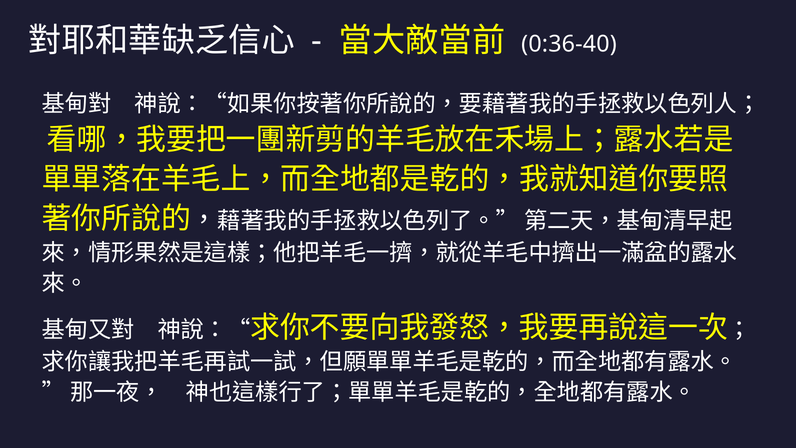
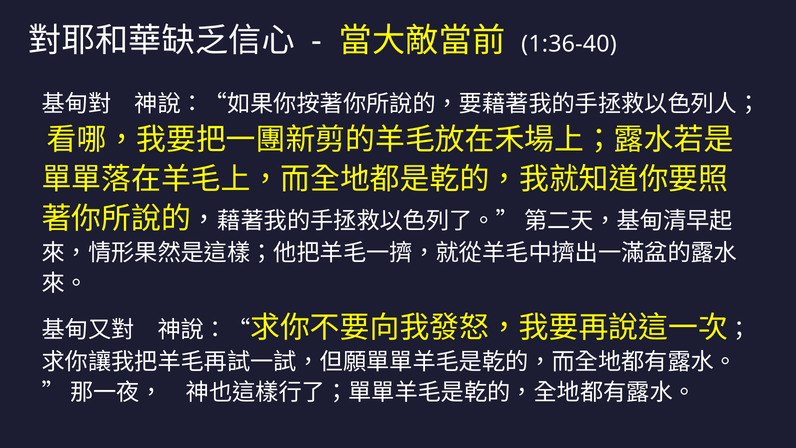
0:36-40: 0:36-40 -> 1:36-40
